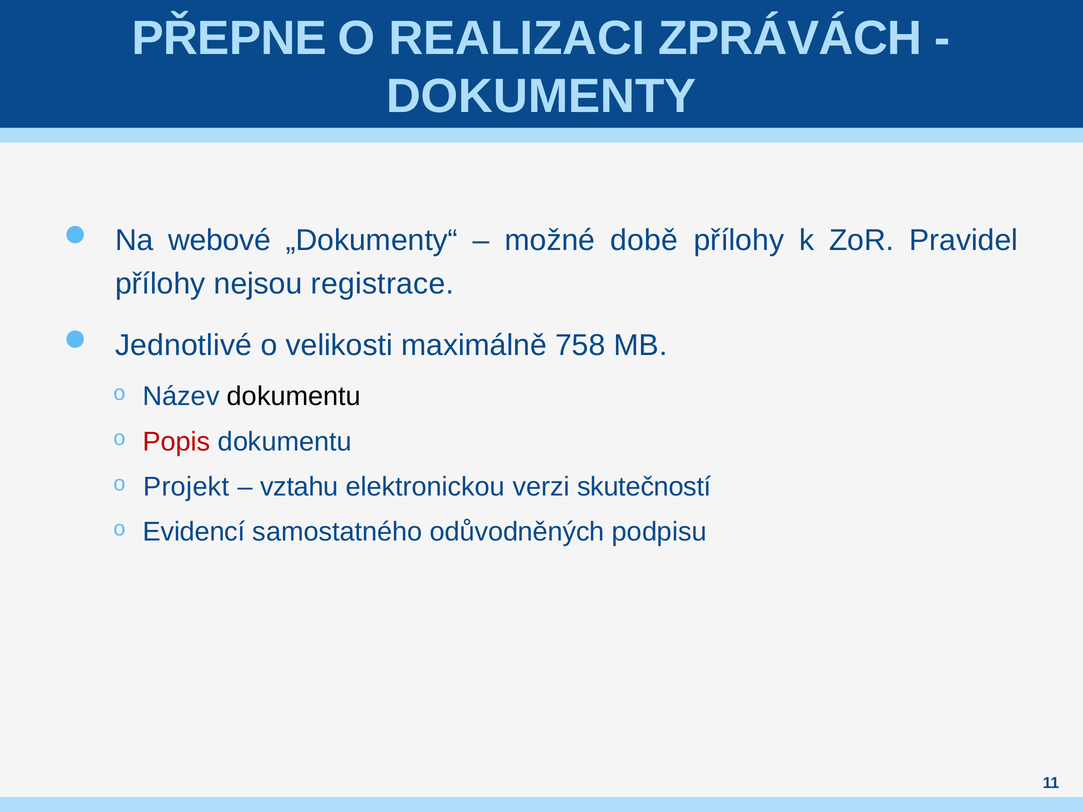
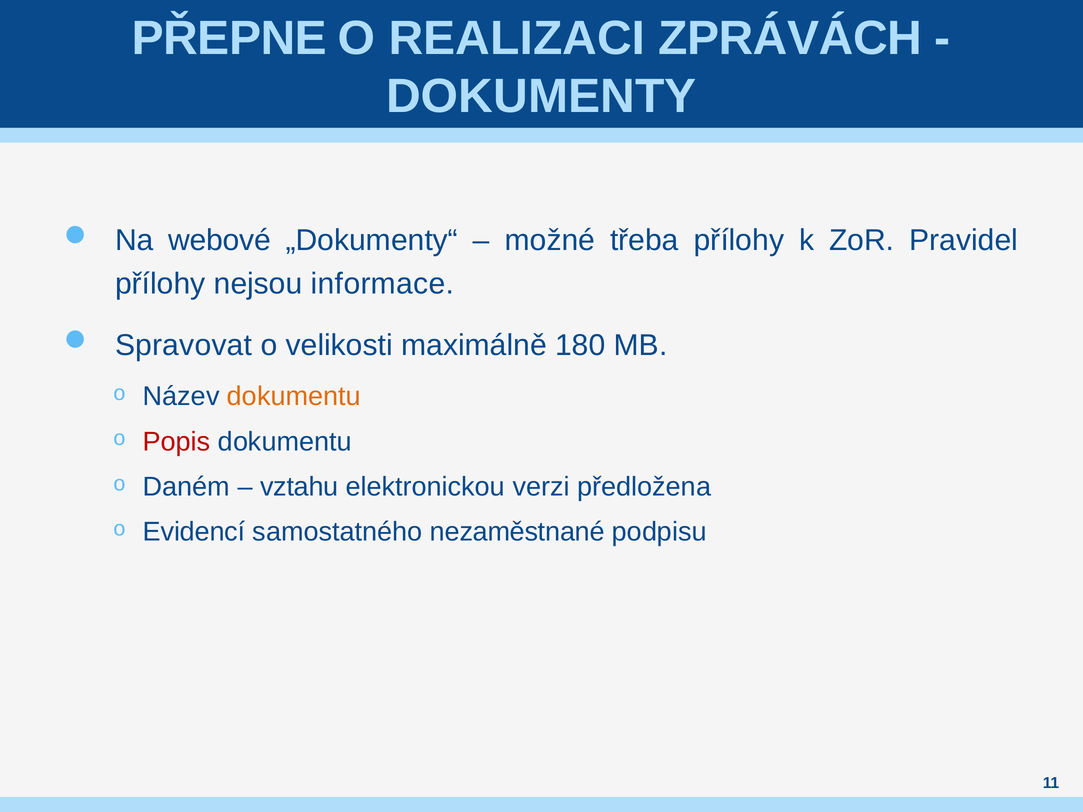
době: době -> třeba
registrace: registrace -> informace
Jednotlivé: Jednotlivé -> Spravovat
758: 758 -> 180
dokumentu at (294, 397) colour: black -> orange
Projekt: Projekt -> Daném
skutečností: skutečností -> předložena
odůvodněných: odůvodněných -> nezaměstnané
